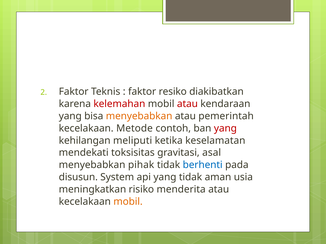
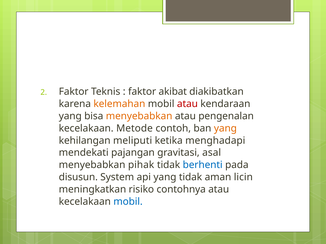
resiko: resiko -> akibat
kelemahan colour: red -> orange
pemerintah: pemerintah -> pengenalan
yang at (225, 129) colour: red -> orange
keselamatan: keselamatan -> menghadapi
toksisitas: toksisitas -> pajangan
usia: usia -> licin
menderita: menderita -> contohnya
mobil at (128, 202) colour: orange -> blue
